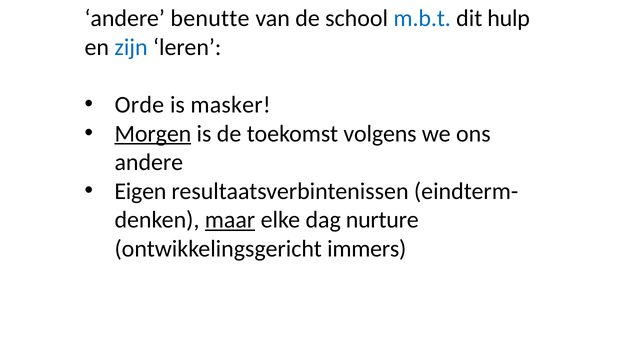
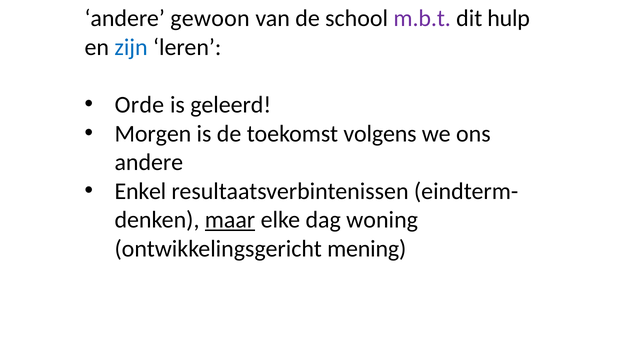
benutte: benutte -> gewoon
m.b.t colour: blue -> purple
masker: masker -> geleerd
Morgen underline: present -> none
Eigen: Eigen -> Enkel
nurture: nurture -> woning
immers: immers -> mening
